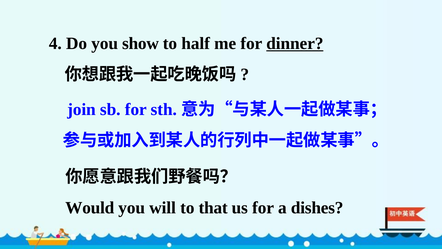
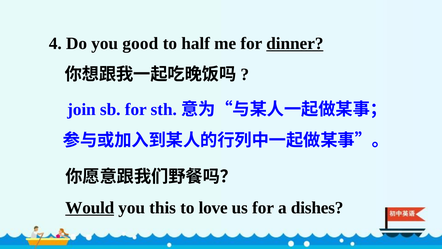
show: show -> good
Would underline: none -> present
will: will -> this
that: that -> love
